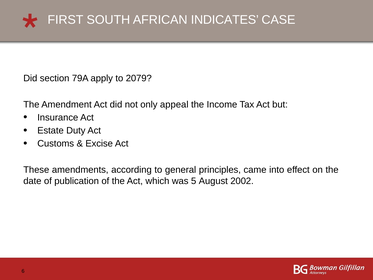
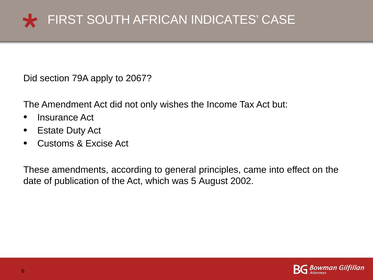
2079: 2079 -> 2067
appeal: appeal -> wishes
